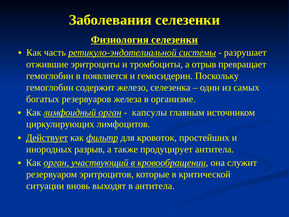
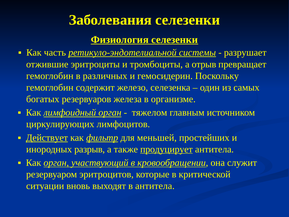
появляется: появляется -> различных
капсулы: капсулы -> тяжелом
кровоток: кровоток -> меньшей
продуцирует underline: none -> present
